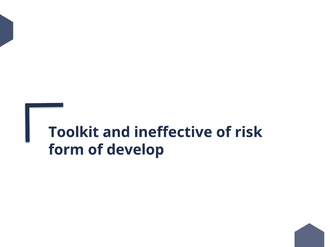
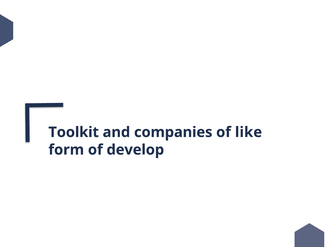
ineffective: ineffective -> companies
risk: risk -> like
